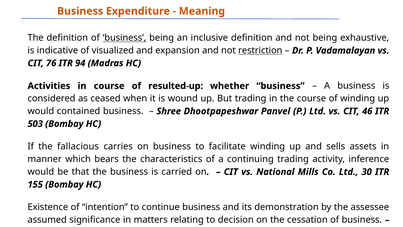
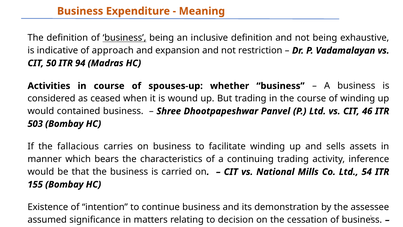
visualized: visualized -> approach
restriction underline: present -> none
76: 76 -> 50
resulted-up: resulted-up -> spouses-up
30: 30 -> 54
